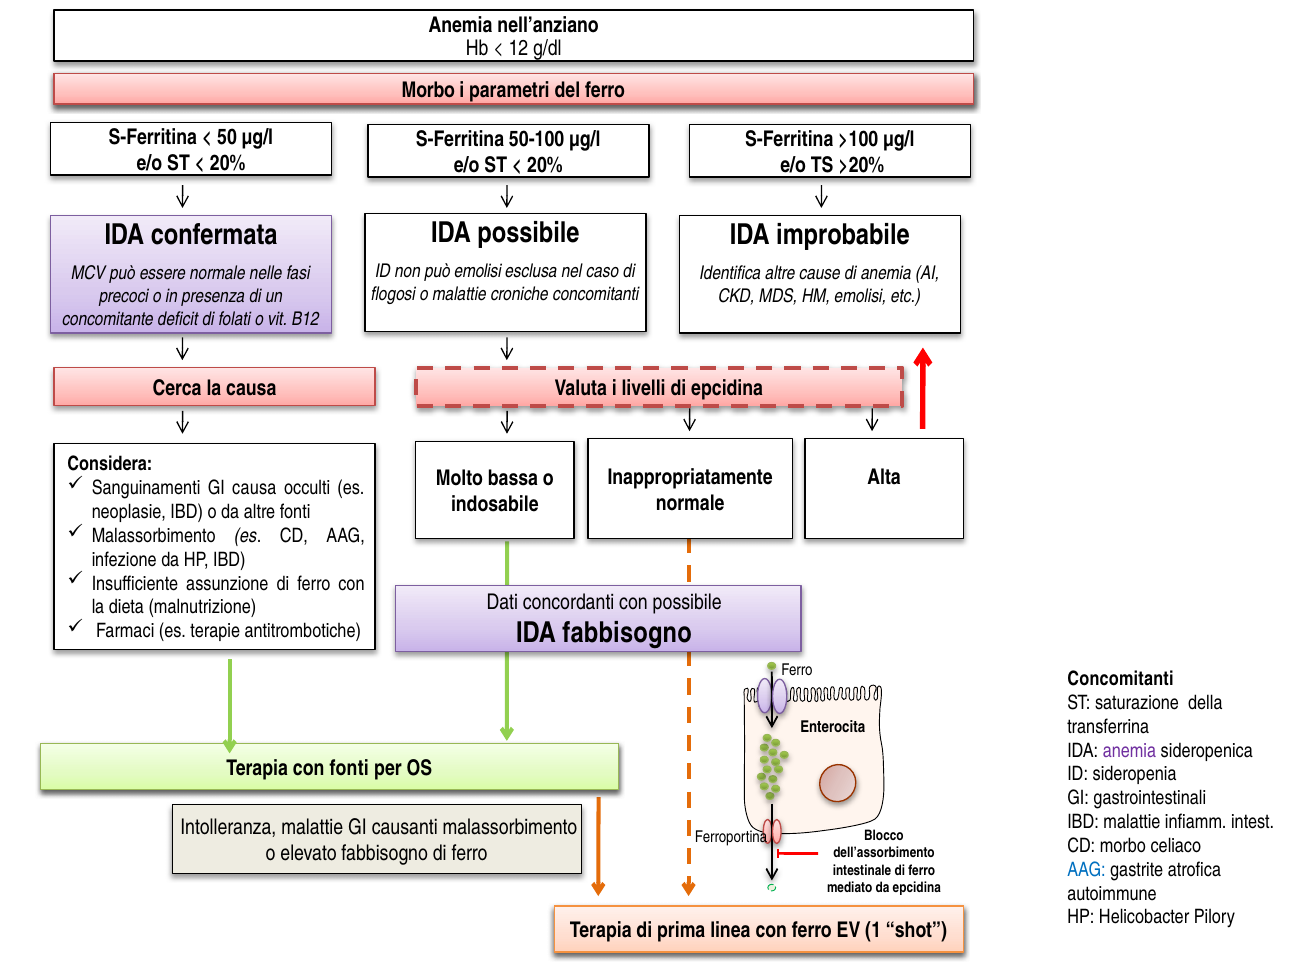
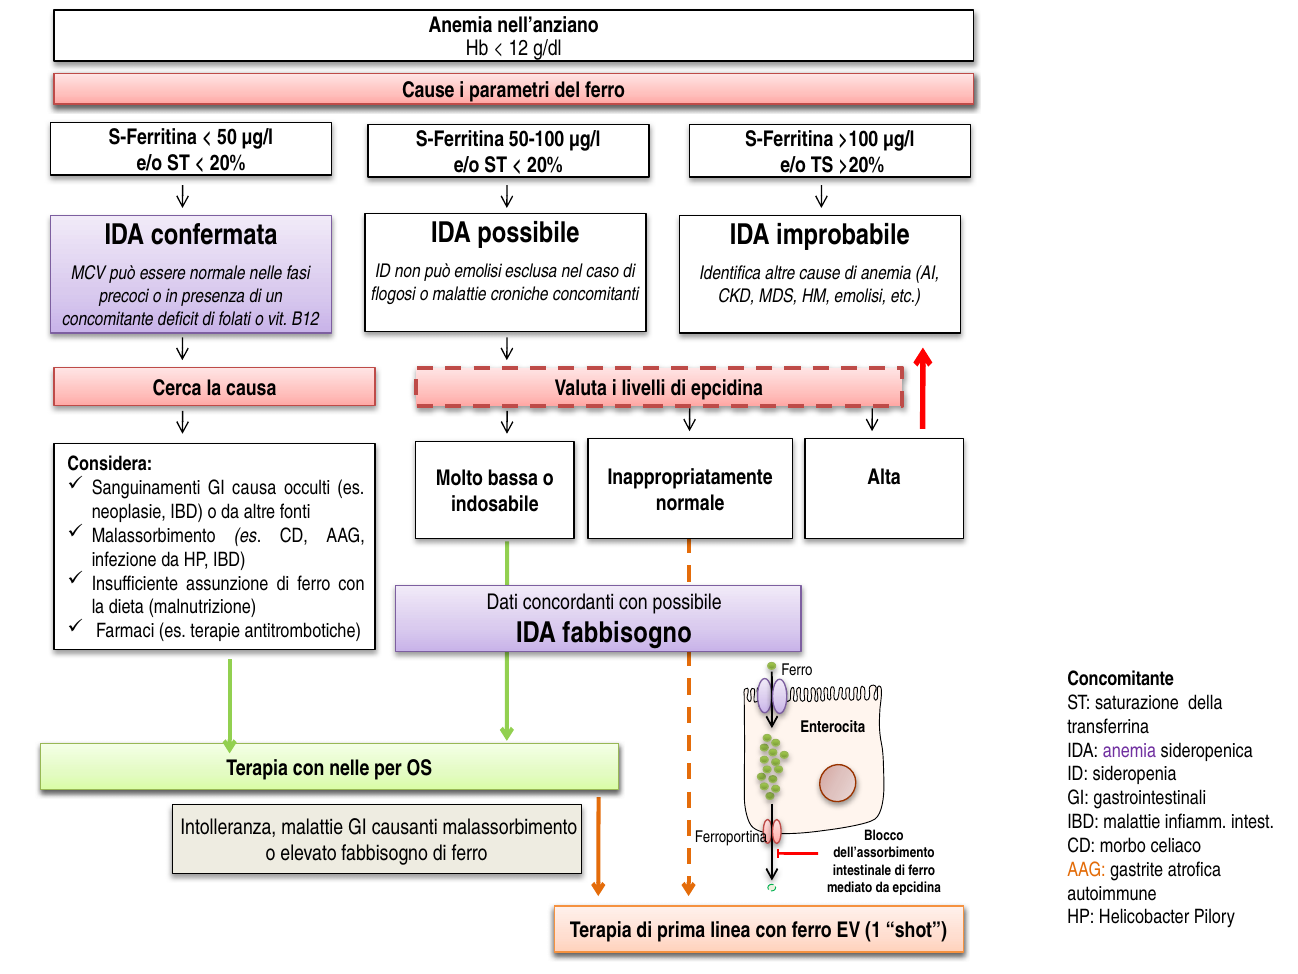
Morbo at (428, 90): Morbo -> Cause
Concomitanti at (1121, 679): Concomitanti -> Concomitante
con fonti: fonti -> nelle
AAG at (1087, 869) colour: blue -> orange
